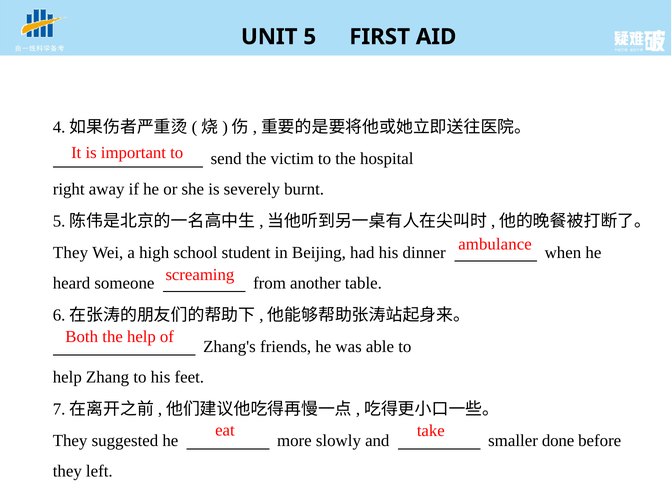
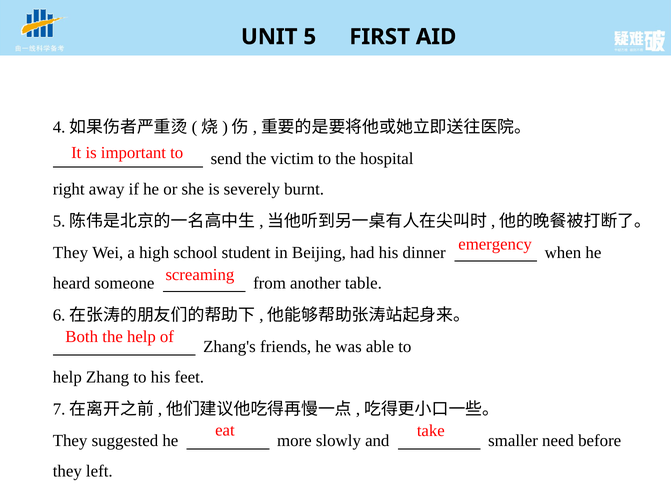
ambulance: ambulance -> emergency
done: done -> need
